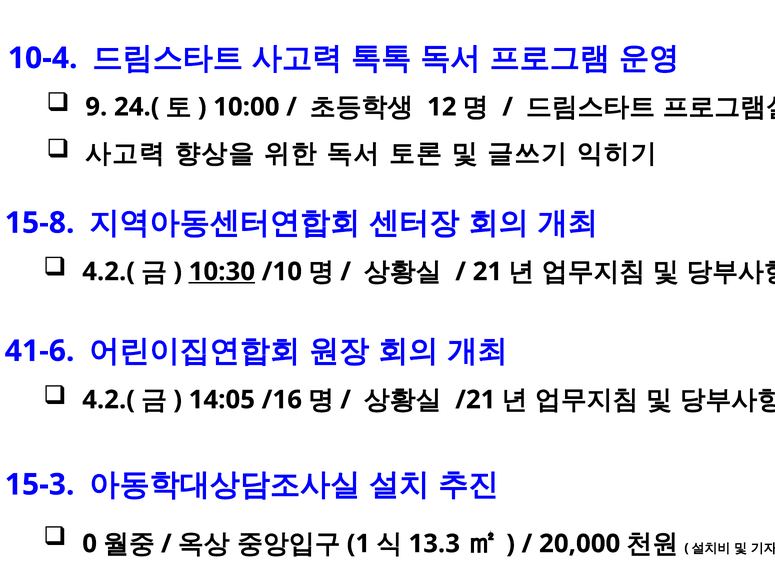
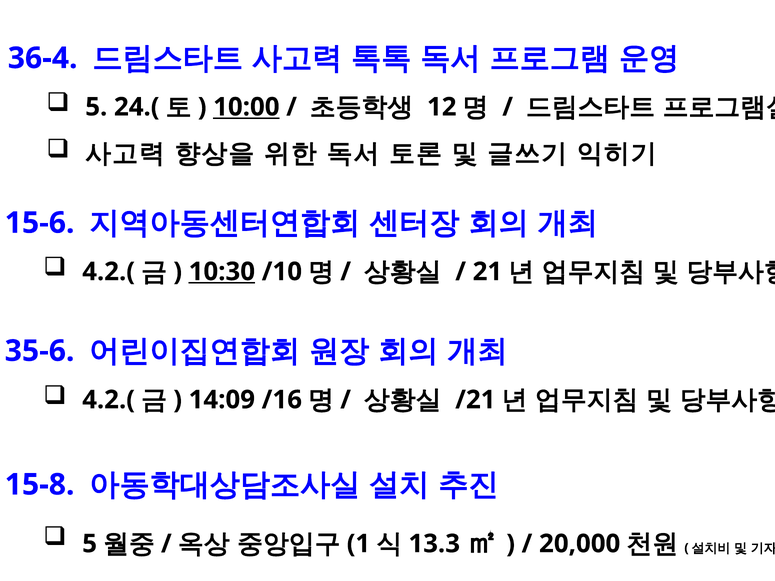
10-4: 10-4 -> 36-4
9 at (96, 107): 9 -> 5
10:00 underline: none -> present
15-8: 15-8 -> 15-6
41-6: 41-6 -> 35-6
14:05: 14:05 -> 14:09
15-3: 15-3 -> 15-8
0 at (90, 544): 0 -> 5
